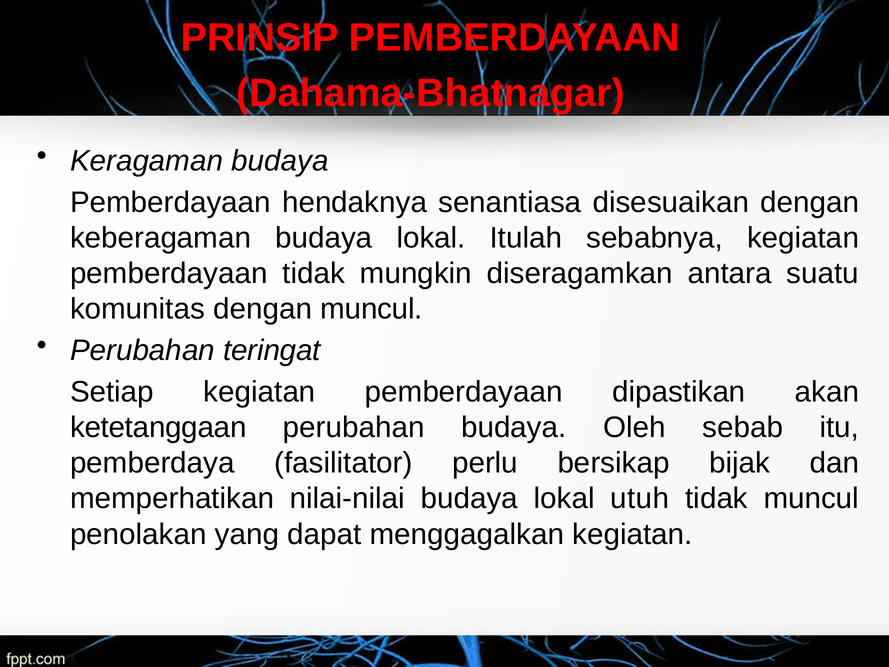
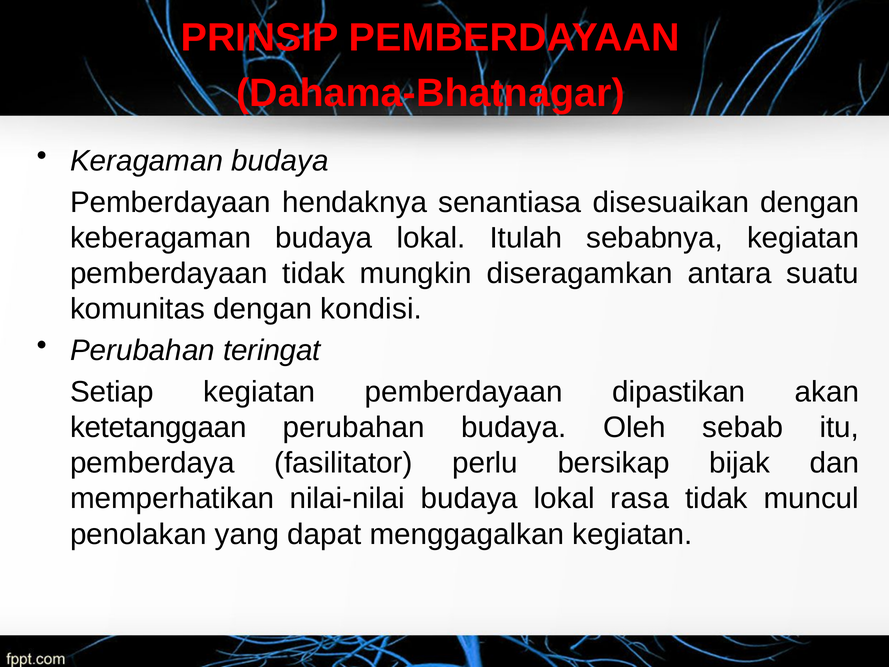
dengan muncul: muncul -> kondisi
utuh: utuh -> rasa
